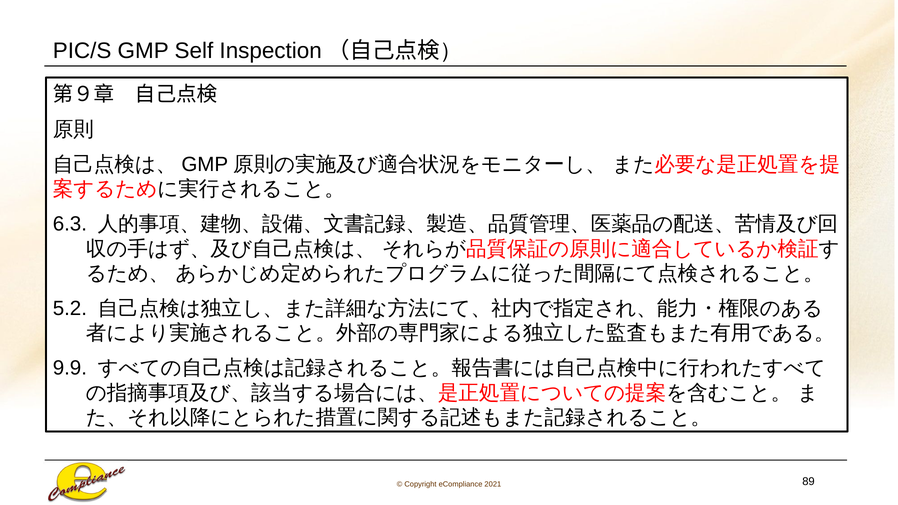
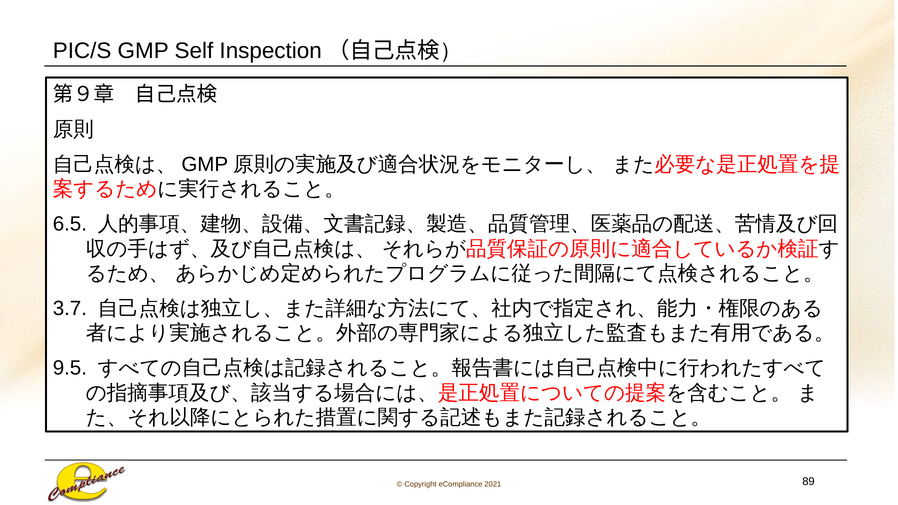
6.3: 6.3 -> 6.5
5.2: 5.2 -> 3.7
9.9: 9.9 -> 9.5
